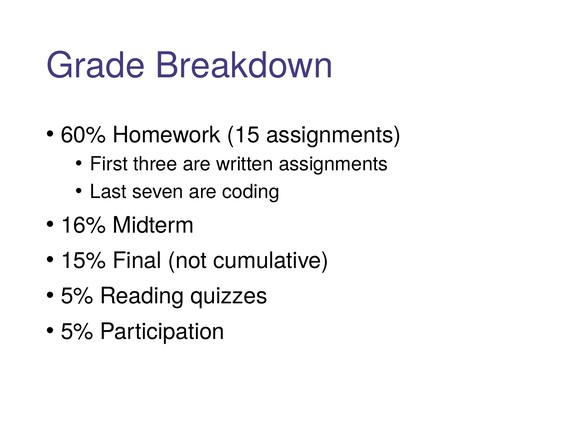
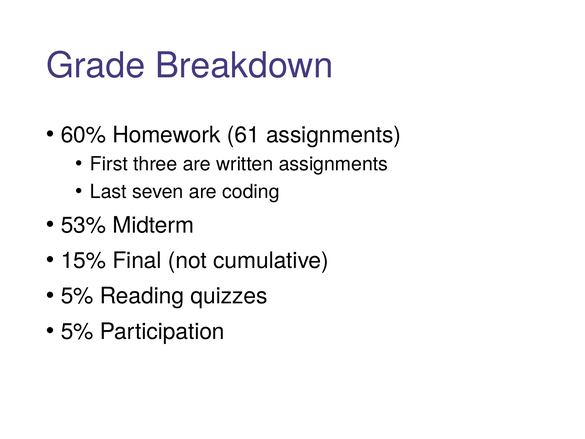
15: 15 -> 61
16%: 16% -> 53%
